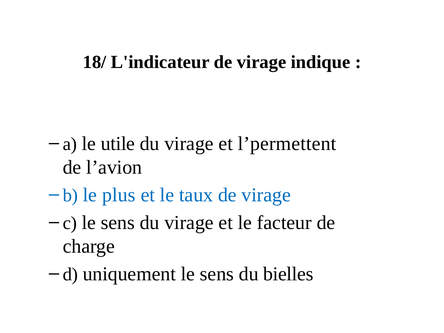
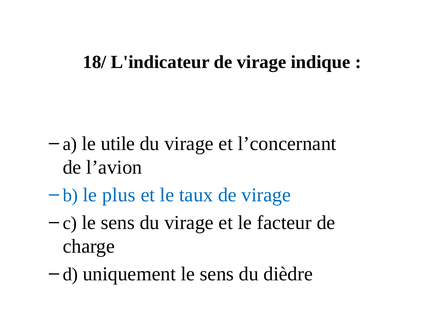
l’permettent: l’permettent -> l’concernant
bielles: bielles -> dièdre
